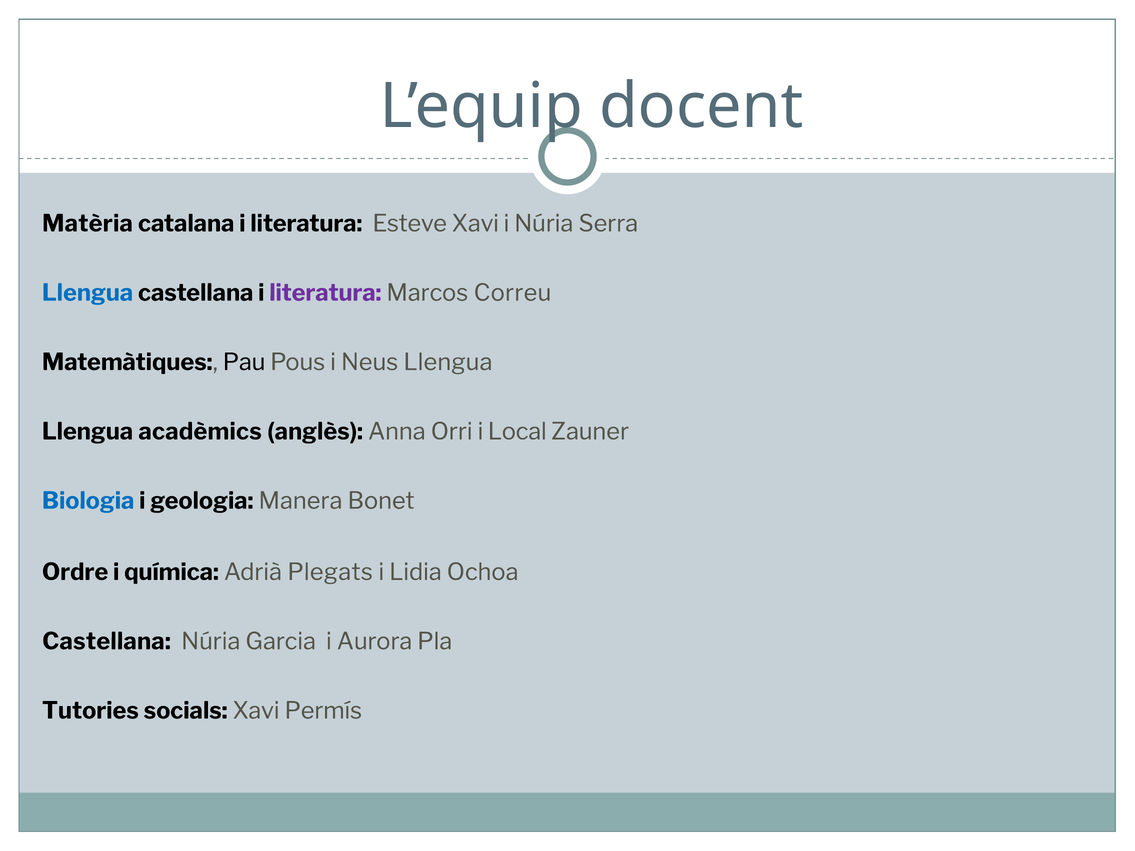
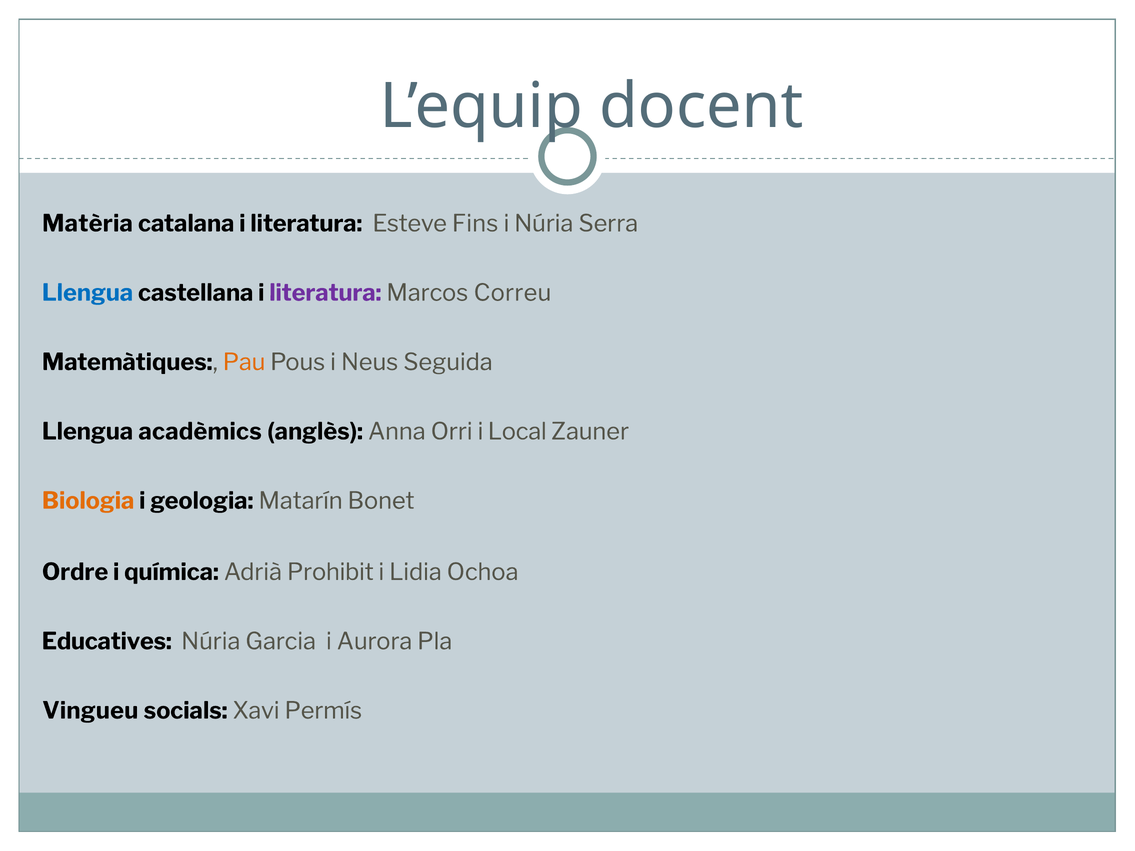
Esteve Xavi: Xavi -> Fins
Pau colour: black -> orange
Neus Llengua: Llengua -> Seguida
Biologia colour: blue -> orange
Manera: Manera -> Matarín
Plegats: Plegats -> Prohibit
Castellana at (106, 642): Castellana -> Educatives
Tutories: Tutories -> Vingueu
